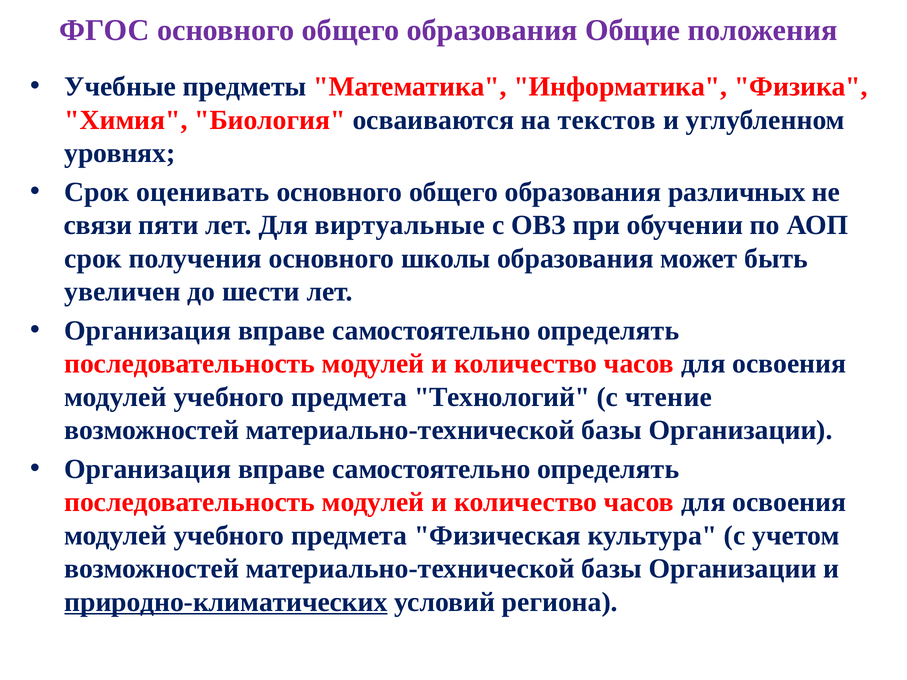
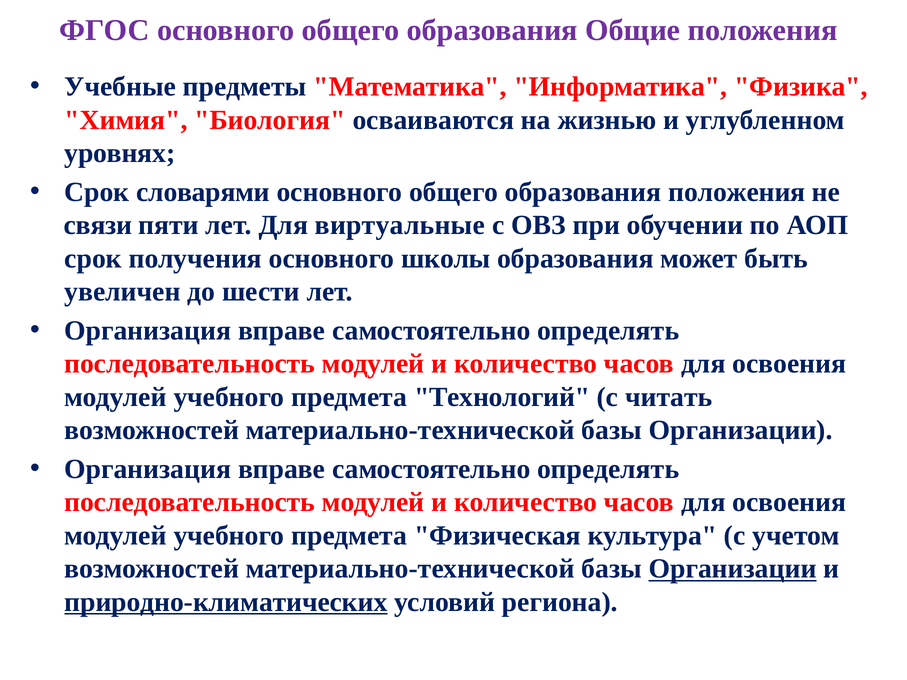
текстов: текстов -> жизнью
оценивать: оценивать -> словарями
образования различных: различных -> положения
чтение: чтение -> читать
Организации at (733, 569) underline: none -> present
